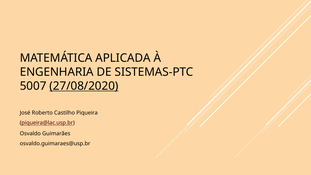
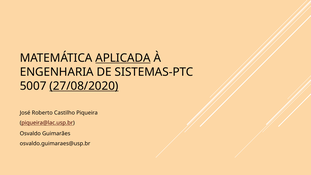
APLICADA underline: none -> present
